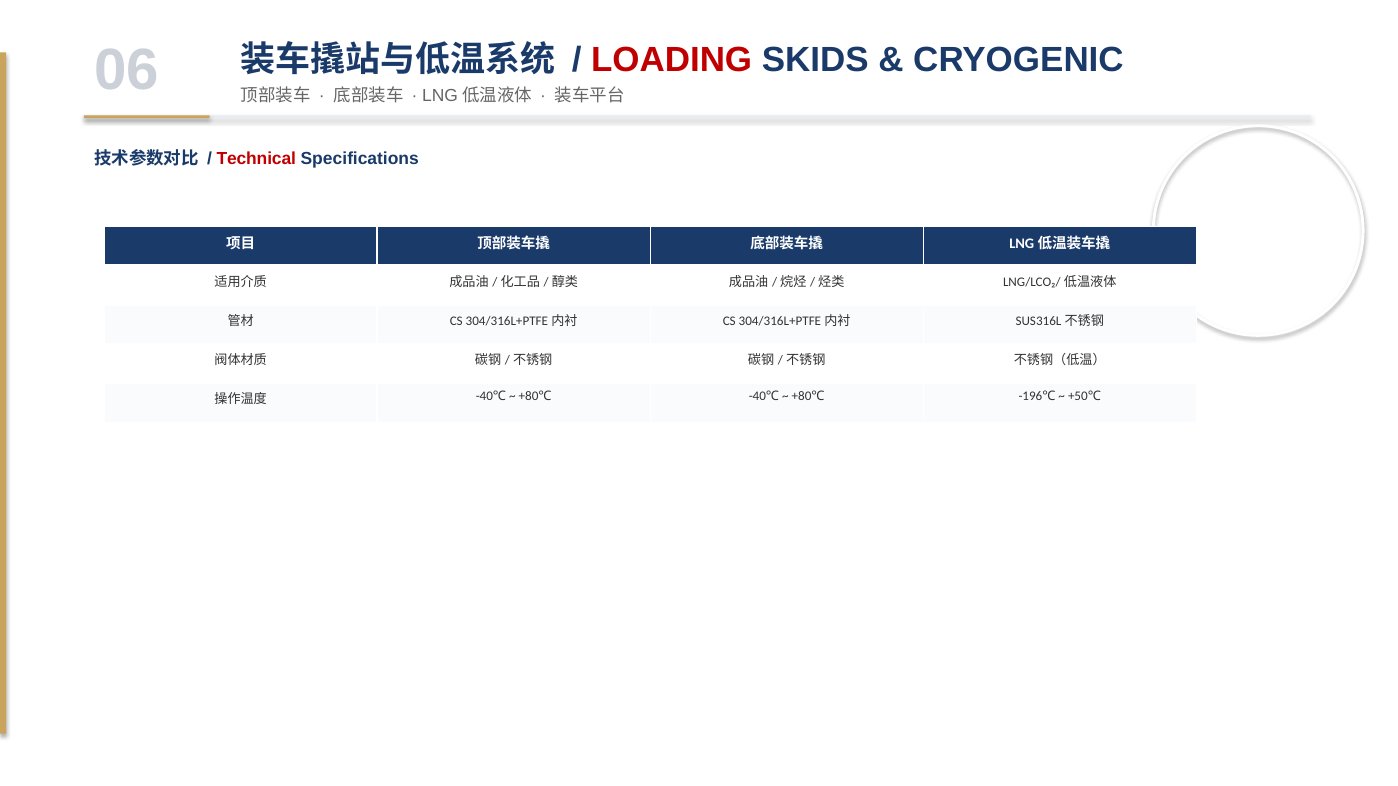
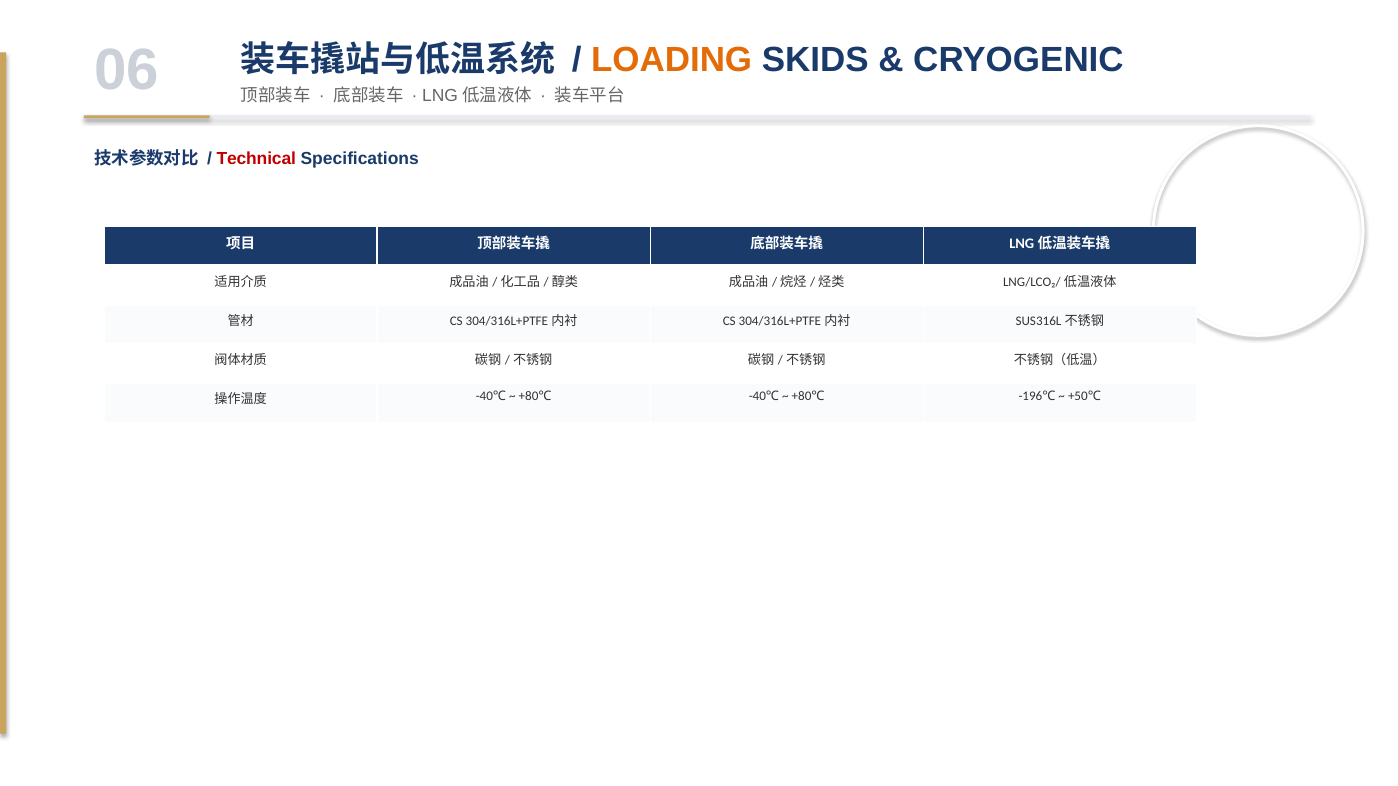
LOADING colour: red -> orange
